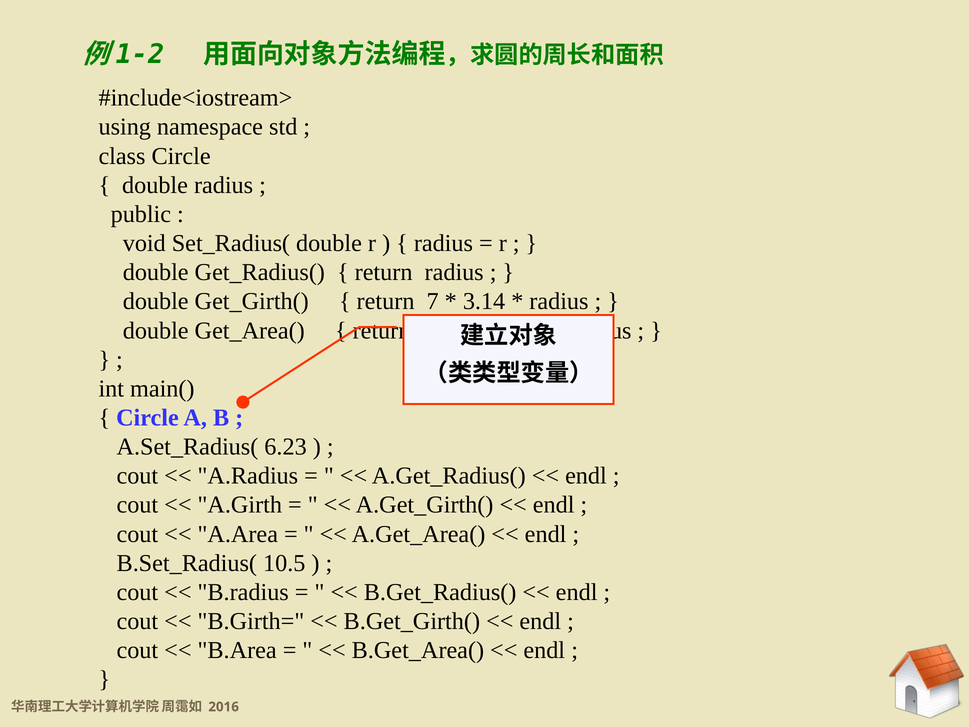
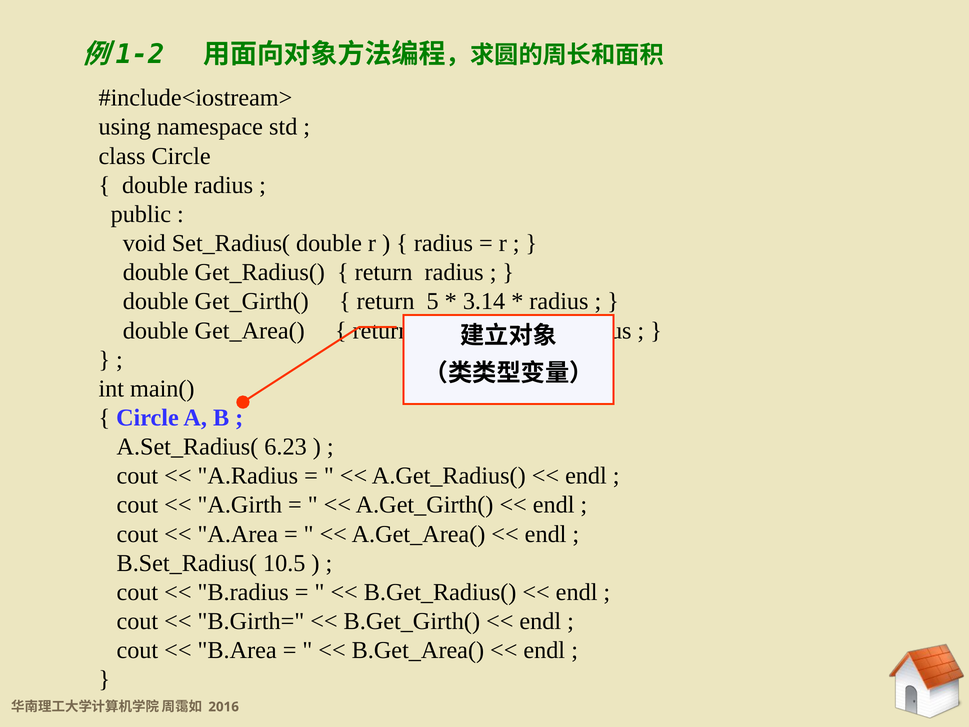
7: 7 -> 5
